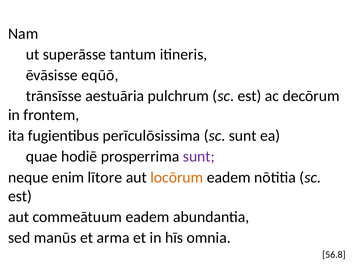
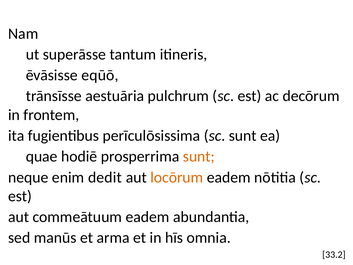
sunt at (199, 156) colour: purple -> orange
lītore: lītore -> dedit
56.8: 56.8 -> 33.2
